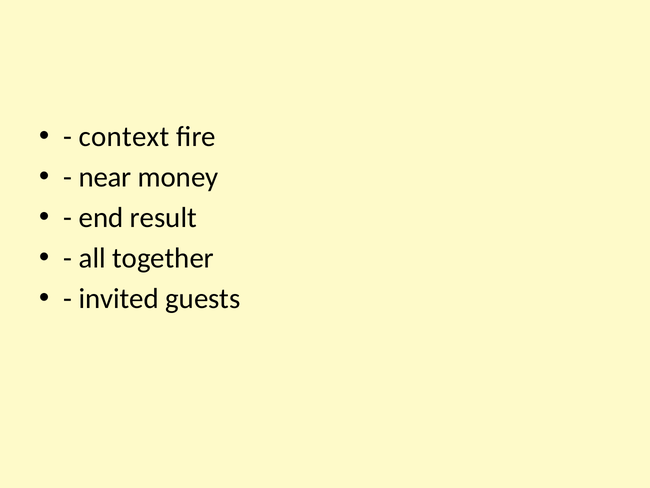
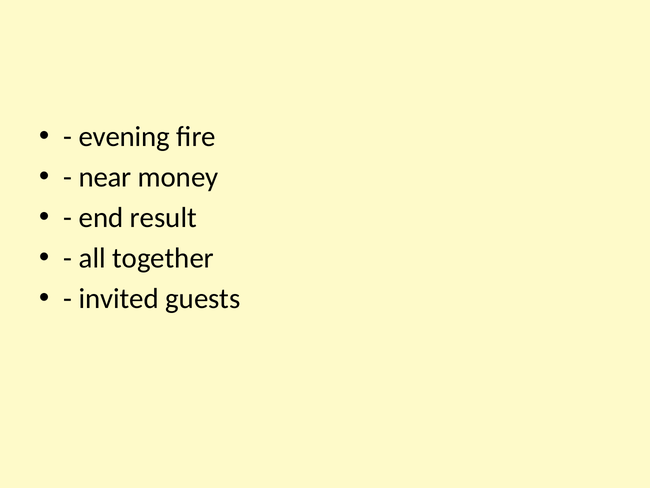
context: context -> evening
